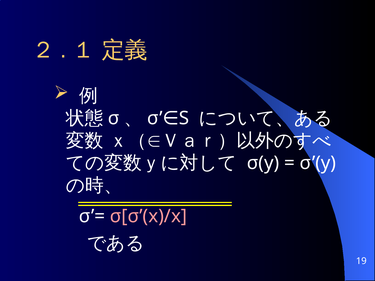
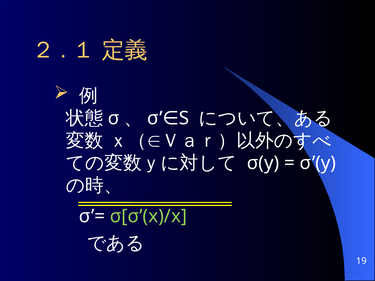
σ[σ’(x)/x colour: pink -> light green
